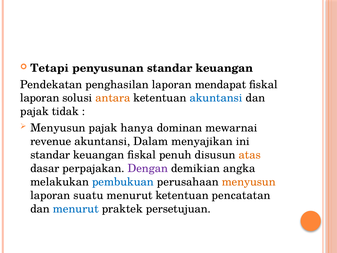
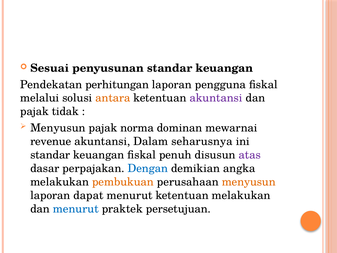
Tetapi: Tetapi -> Sesuai
penghasilan: penghasilan -> perhitungan
mendapat: mendapat -> pengguna
laporan at (40, 98): laporan -> melalui
akuntansi at (216, 98) colour: blue -> purple
hanya: hanya -> norma
menyajikan: menyajikan -> seharusnya
atas colour: orange -> purple
Dengan colour: purple -> blue
pembukuan colour: blue -> orange
suatu: suatu -> dapat
ketentuan pencatatan: pencatatan -> melakukan
